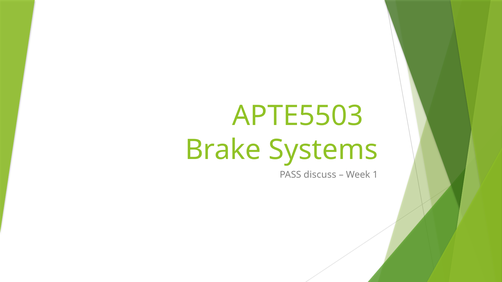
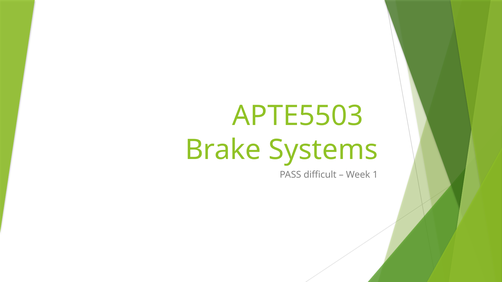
discuss: discuss -> difficult
